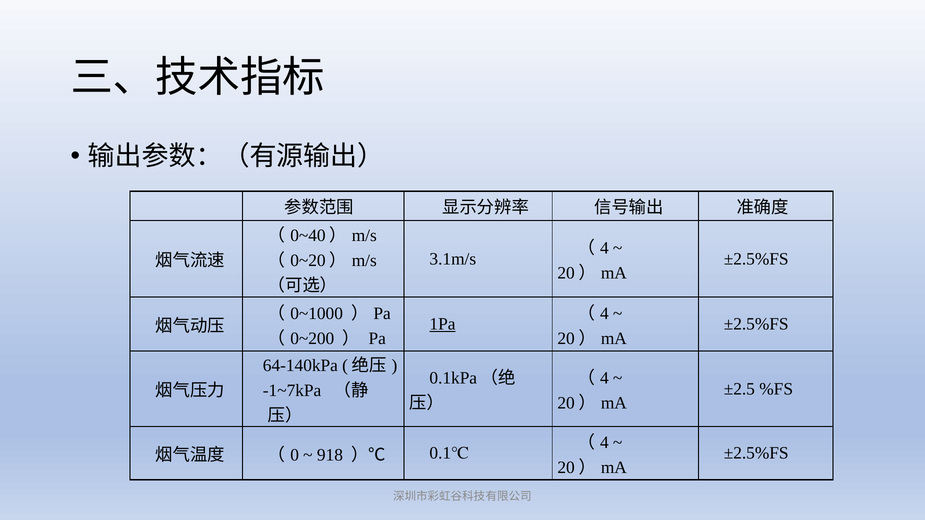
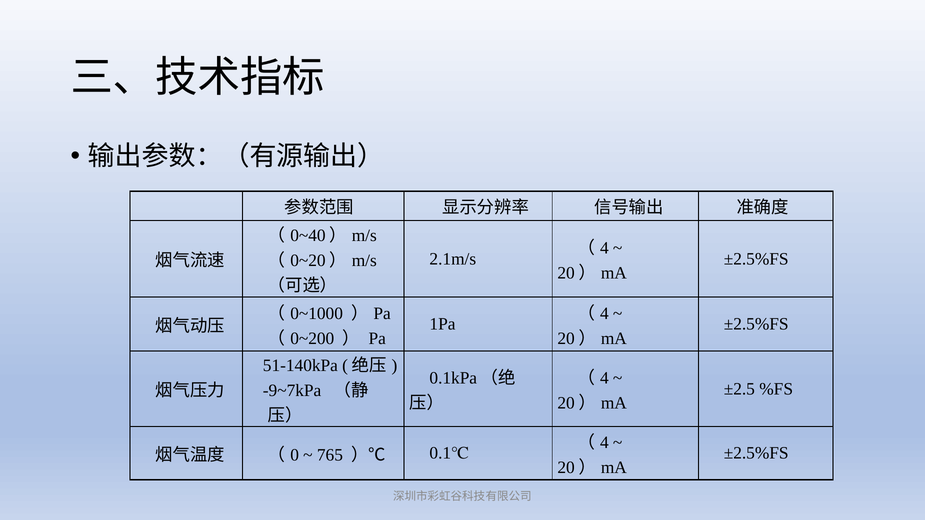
3.1m/s: 3.1m/s -> 2.1m/s
1Pa underline: present -> none
64-140kPa: 64-140kPa -> 51-140kPa
-1~7kPa: -1~7kPa -> -9~7kPa
918: 918 -> 765
